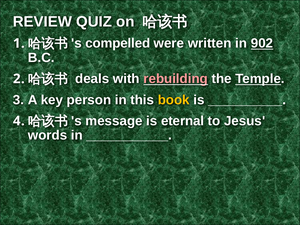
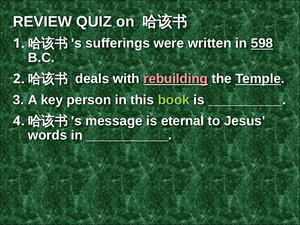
compelled: compelled -> sufferings
902: 902 -> 598
book colour: yellow -> light green
